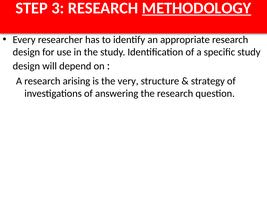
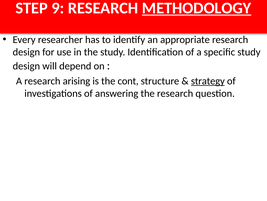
3: 3 -> 9
very: very -> cont
strategy underline: none -> present
